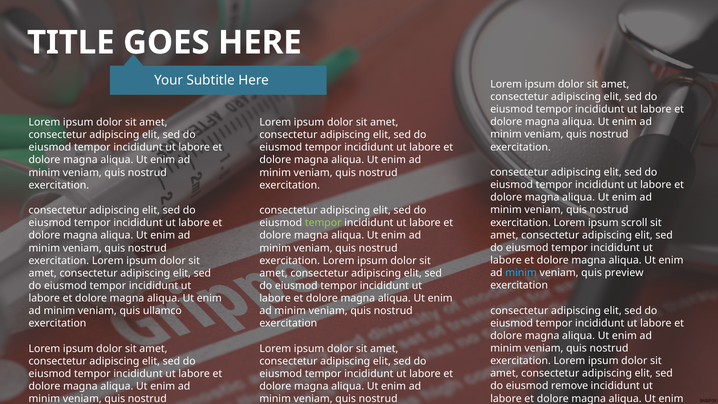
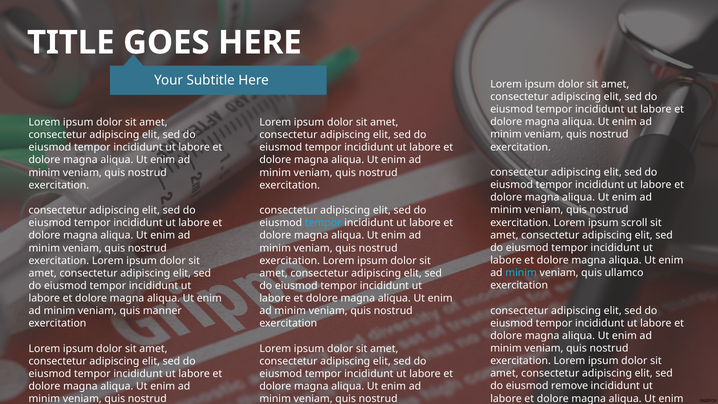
tempor at (323, 223) colour: light green -> light blue
preview: preview -> ullamco
ullamco: ullamco -> manner
